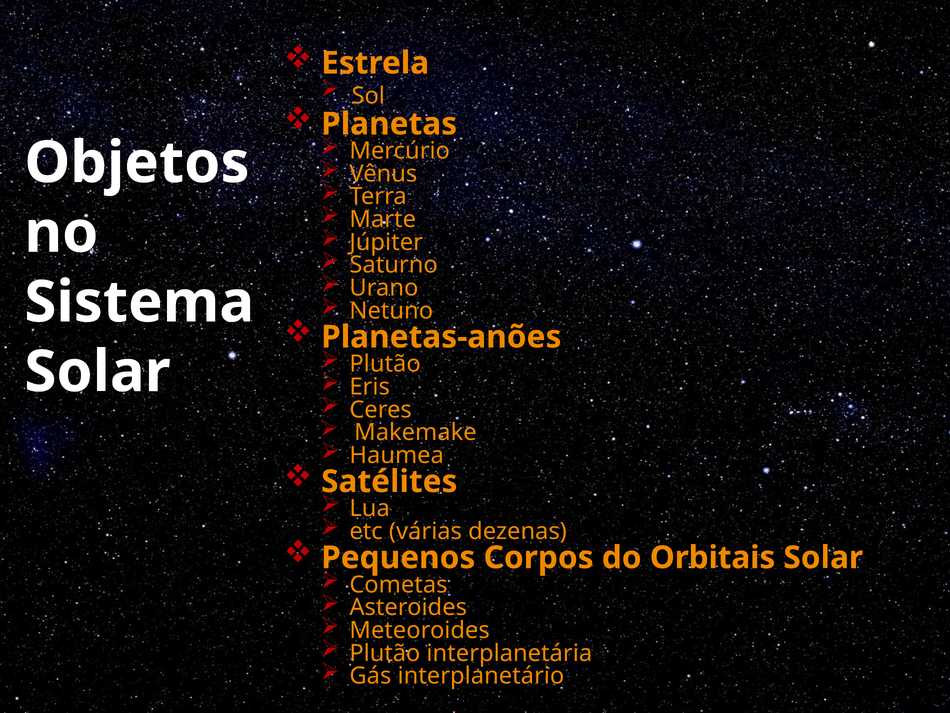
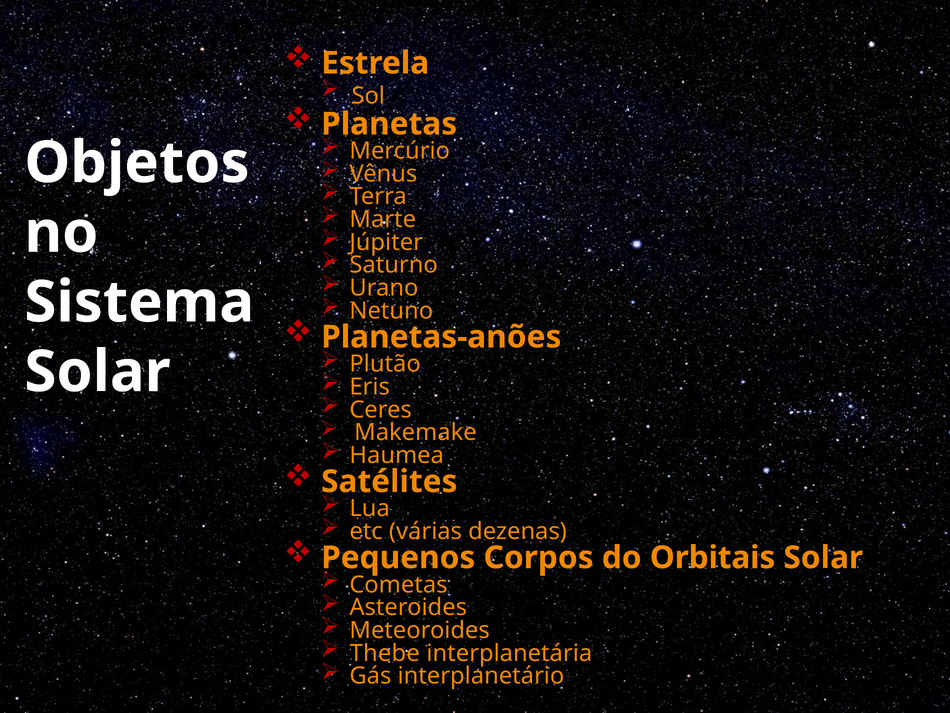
Plutão at (385, 653): Plutão -> Thebe
